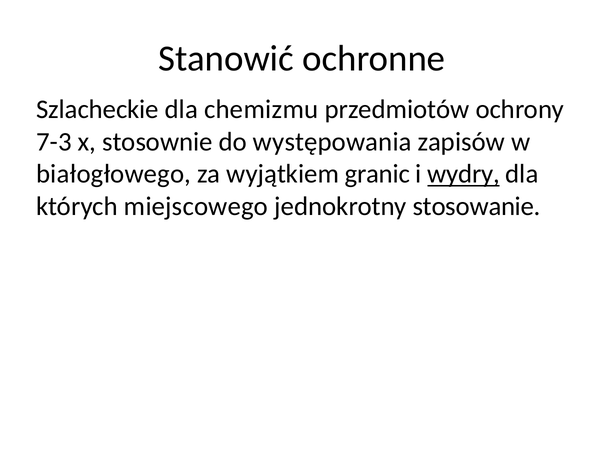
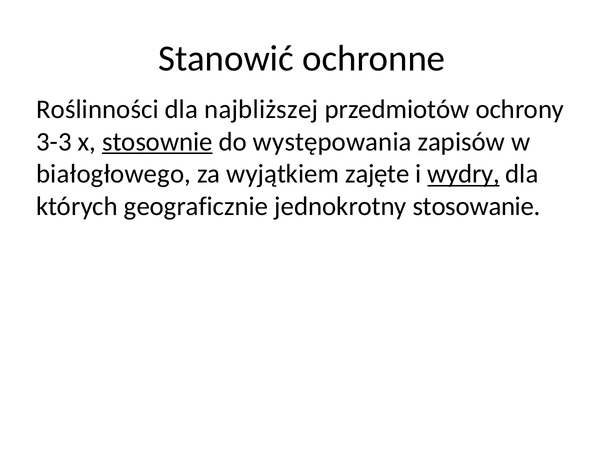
Szlacheckie: Szlacheckie -> Roślinności
chemizmu: chemizmu -> najbliższej
7-3: 7-3 -> 3-3
stosownie underline: none -> present
granic: granic -> zajęte
miejscowego: miejscowego -> geograficznie
